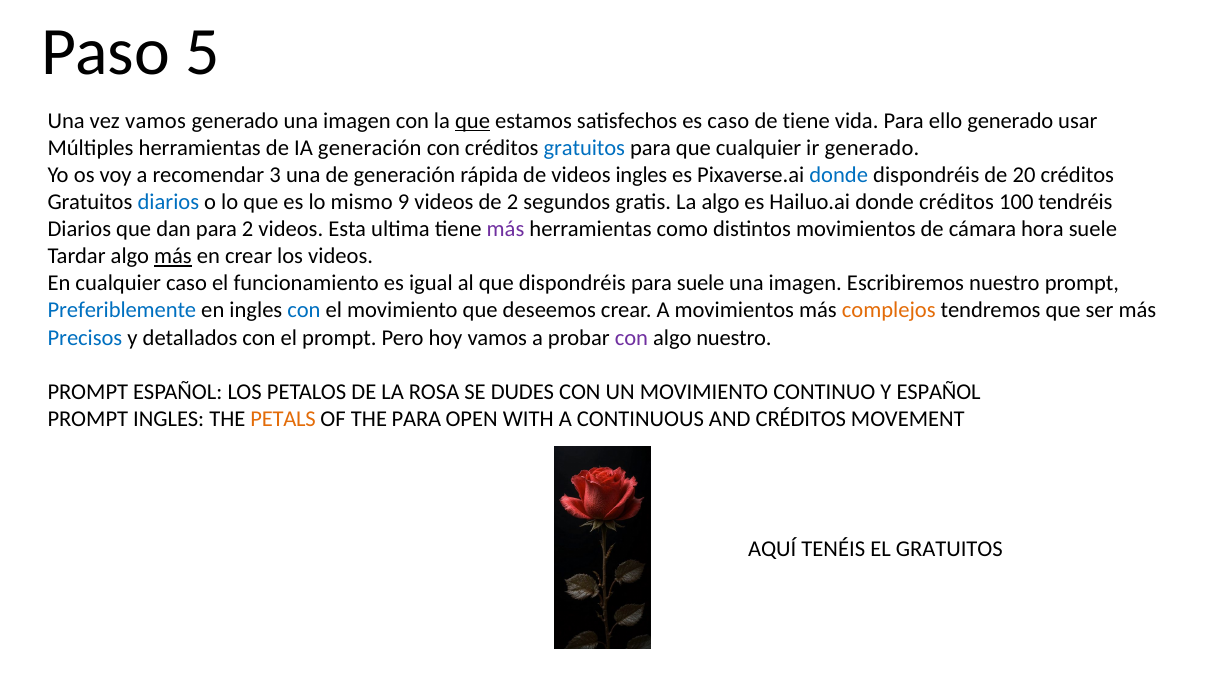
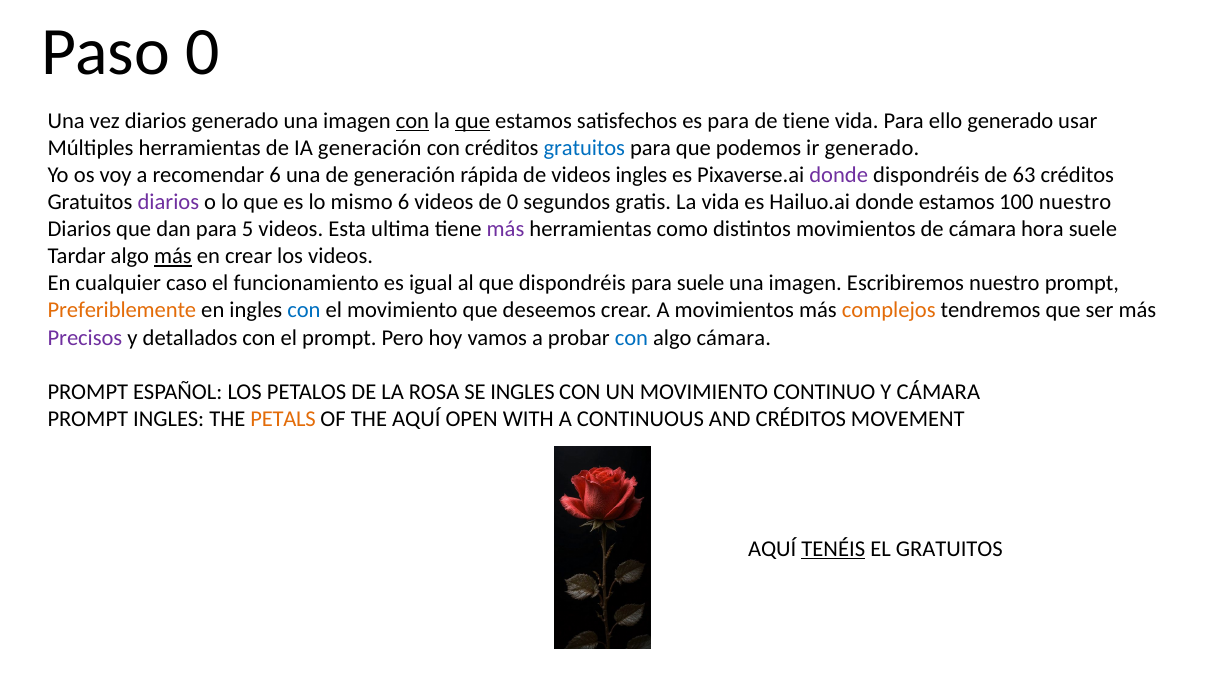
Paso 5: 5 -> 0
vez vamos: vamos -> diarios
con at (412, 121) underline: none -> present
es caso: caso -> para
que cualquier: cualquier -> podemos
recomendar 3: 3 -> 6
donde at (839, 175) colour: blue -> purple
20: 20 -> 63
diarios at (168, 202) colour: blue -> purple
mismo 9: 9 -> 6
de 2: 2 -> 0
La algo: algo -> vida
donde créditos: créditos -> estamos
100 tendréis: tendréis -> nuestro
para 2: 2 -> 5
Preferiblemente colour: blue -> orange
Precisos colour: blue -> purple
con at (631, 337) colour: purple -> blue
algo nuestro: nuestro -> cámara
SE DUDES: DUDES -> INGLES
Y ESPAÑOL: ESPAÑOL -> CÁMARA
THE PARA: PARA -> AQUÍ
TENÉIS underline: none -> present
